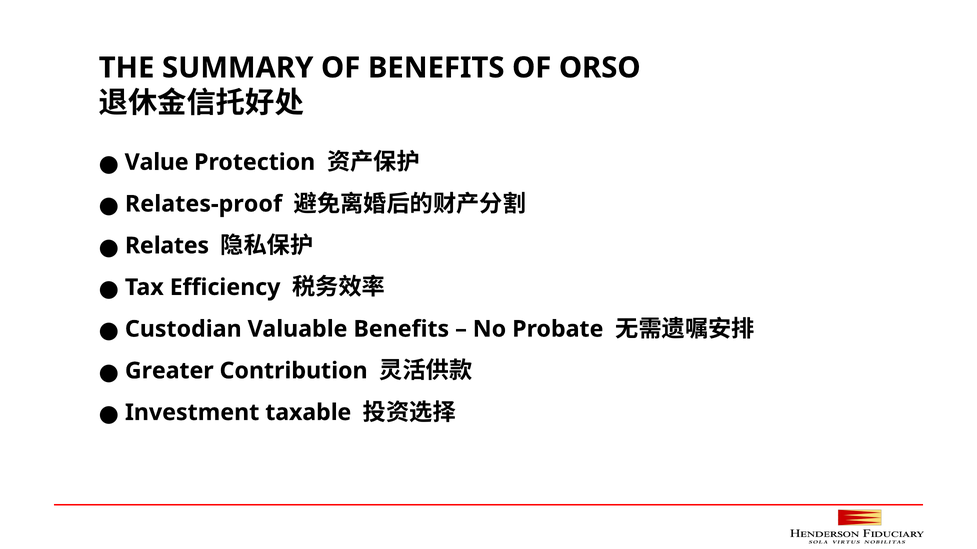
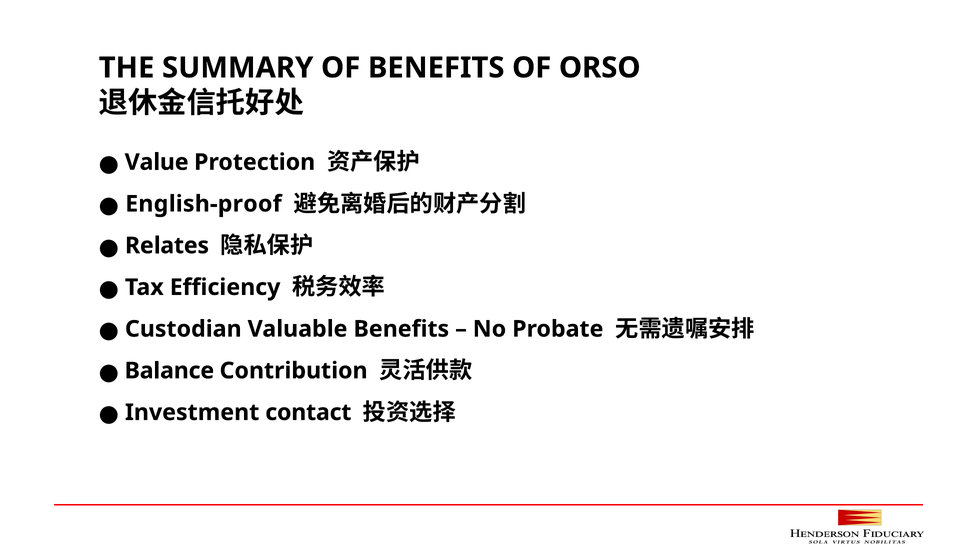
Relates-proof: Relates-proof -> English-proof
Greater: Greater -> Balance
taxable: taxable -> contact
